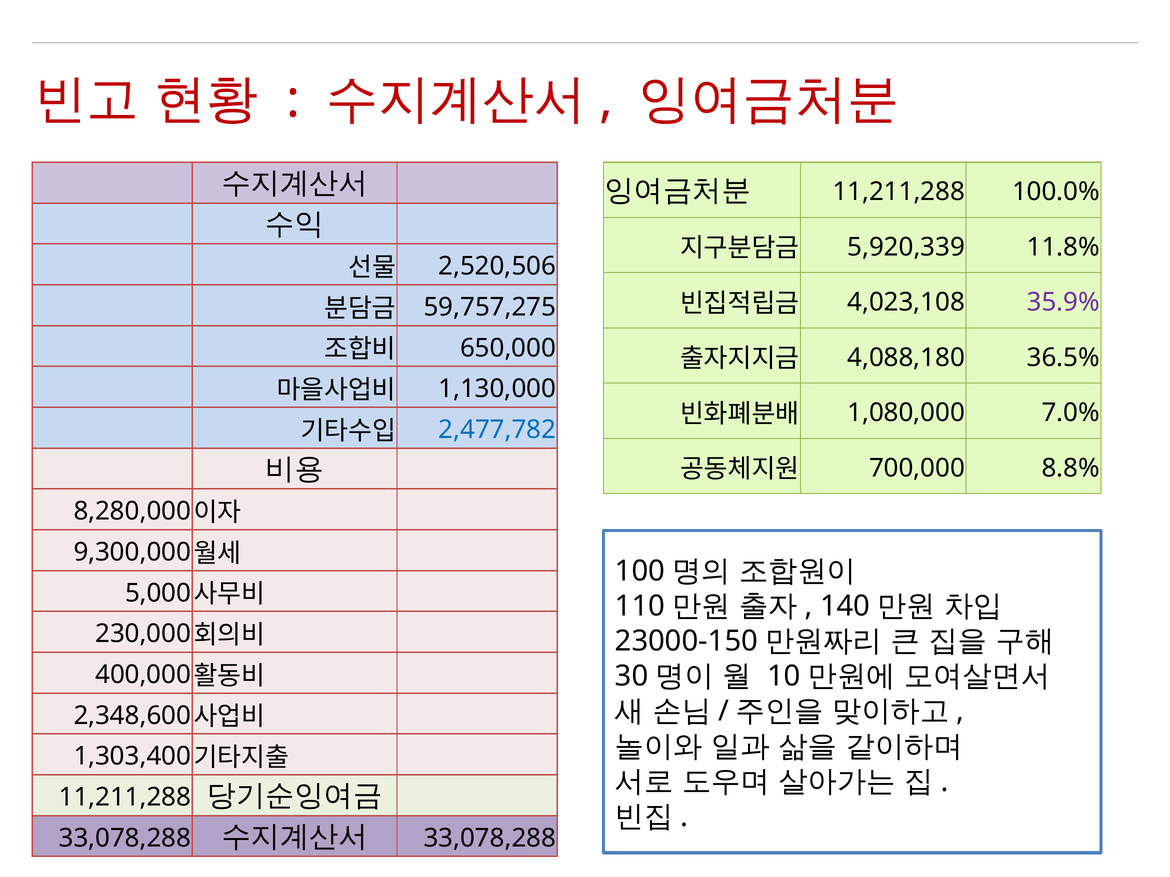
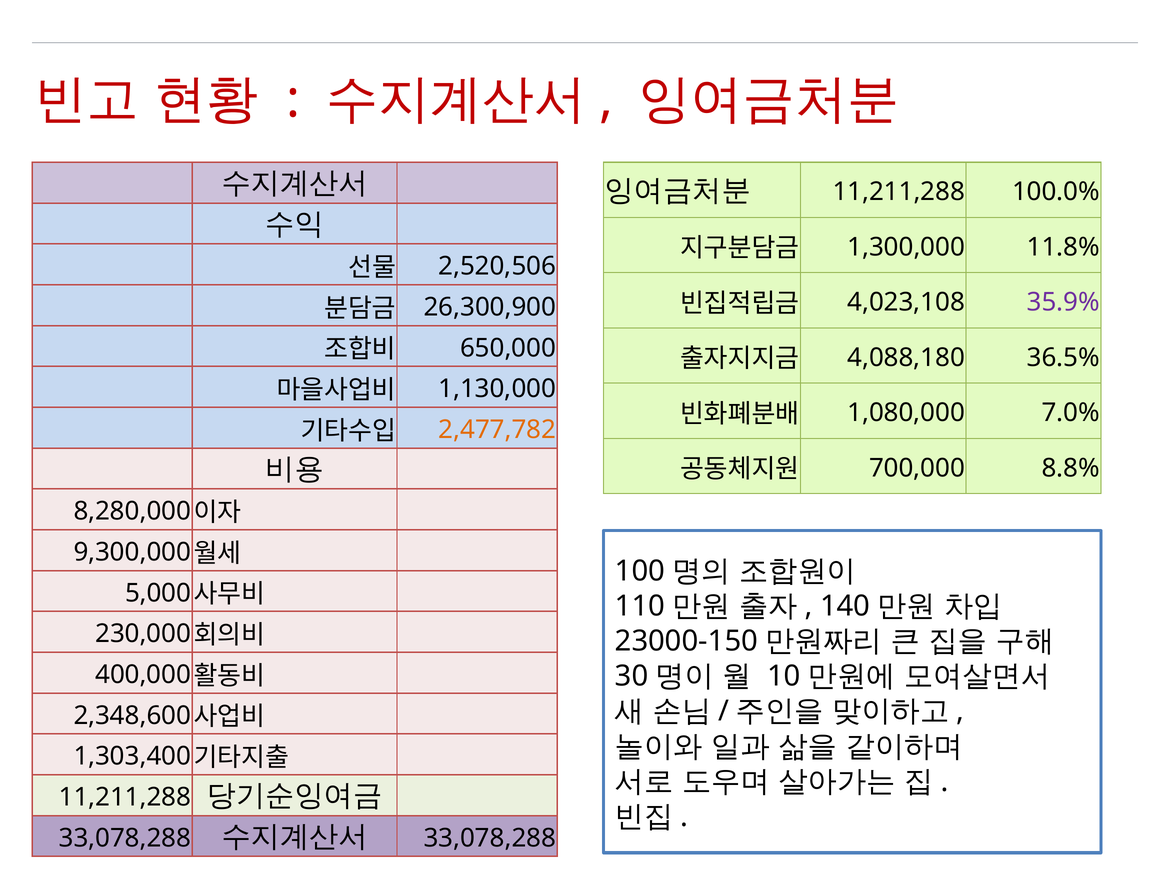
5,920,339: 5,920,339 -> 1,300,000
59,757,275: 59,757,275 -> 26,300,900
2,477,782 colour: blue -> orange
